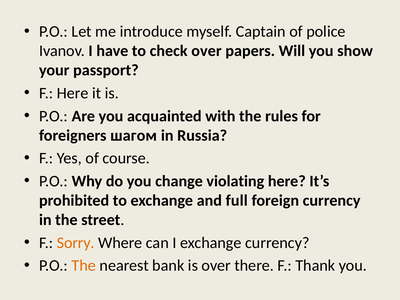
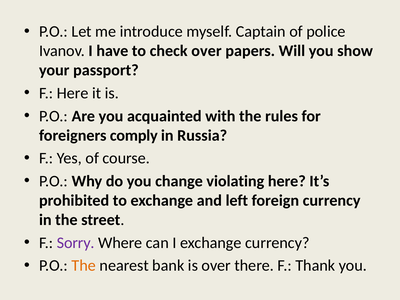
шагом: шагом -> comply
full: full -> left
Sorry colour: orange -> purple
